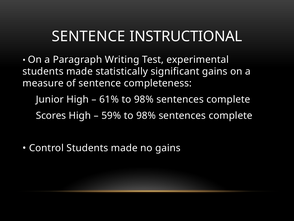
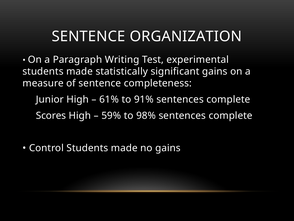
INSTRUCTIONAL: INSTRUCTIONAL -> ORGANIZATION
61% to 98%: 98% -> 91%
